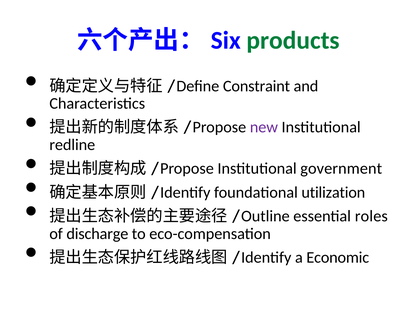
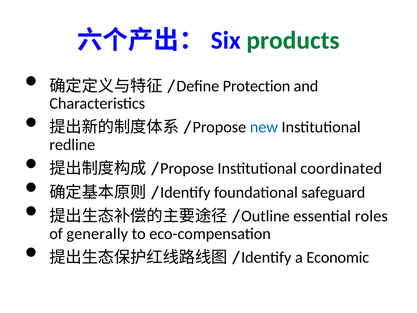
Constraint: Constraint -> Protection
new colour: purple -> blue
government: government -> coordinated
utilization: utilization -> safeguard
discharge: discharge -> generally
